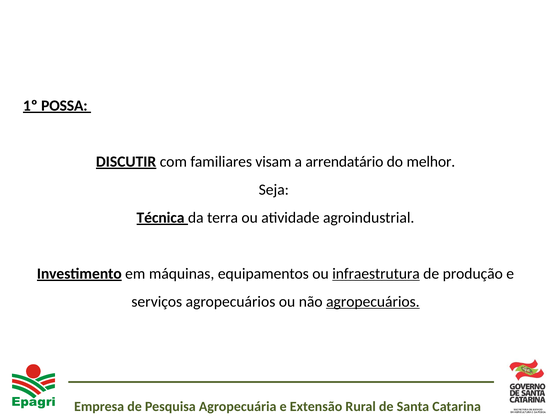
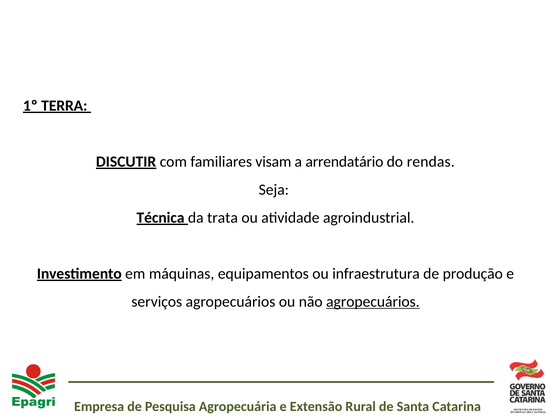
POSSA: POSSA -> TERRA
melhor: melhor -> rendas
terra: terra -> trata
infraestrutura underline: present -> none
